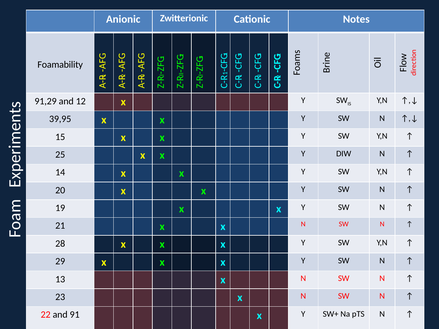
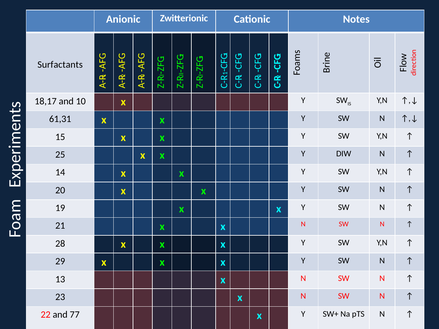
Foamability: Foamability -> Surfactants
91,29: 91,29 -> 18,17
12: 12 -> 10
39,95: 39,95 -> 61,31
91: 91 -> 77
